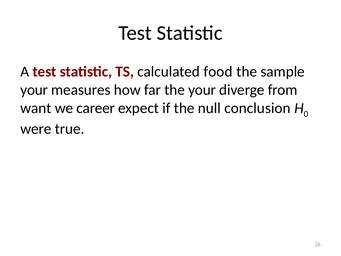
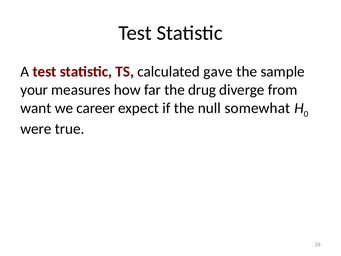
food: food -> gave
the your: your -> drug
conclusion: conclusion -> somewhat
